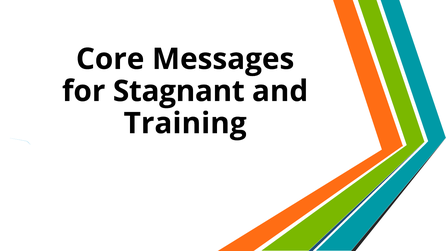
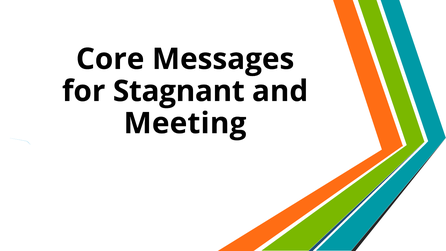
Training: Training -> Meeting
